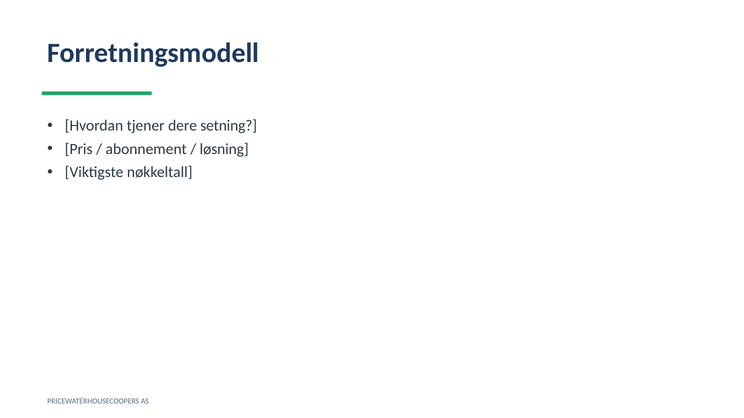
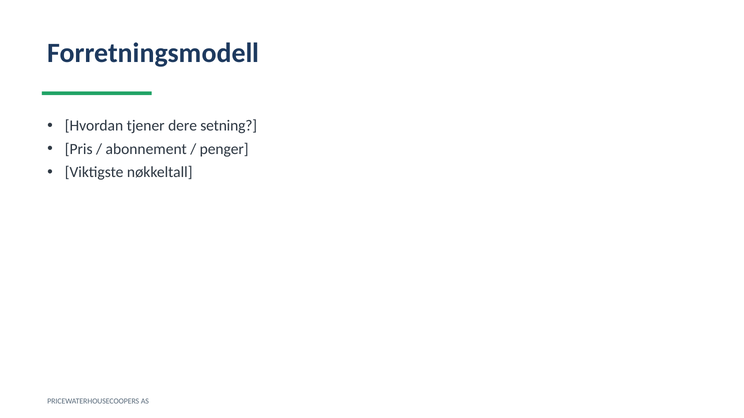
løsning: løsning -> penger
